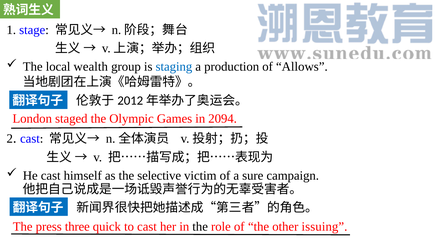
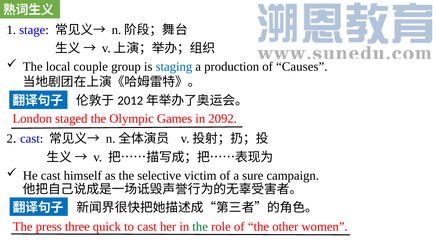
wealth: wealth -> couple
Allows: Allows -> Causes
2094: 2094 -> 2092
the at (200, 227) colour: black -> green
issuing: issuing -> women
